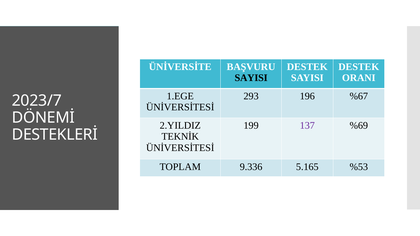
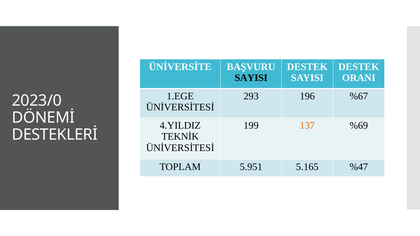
2023/7: 2023/7 -> 2023/0
2.YILDIZ: 2.YILDIZ -> 4.YILDIZ
137 colour: purple -> orange
9.336: 9.336 -> 5.951
%53: %53 -> %47
